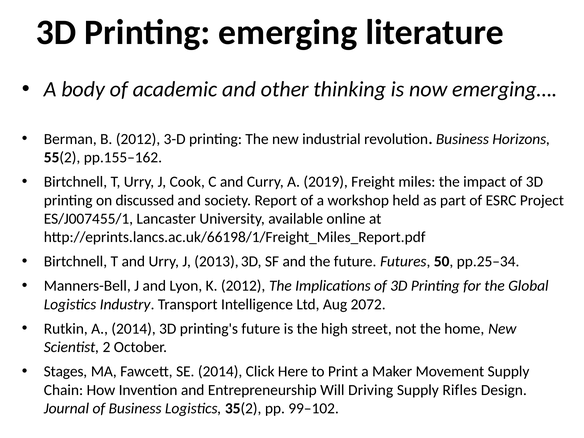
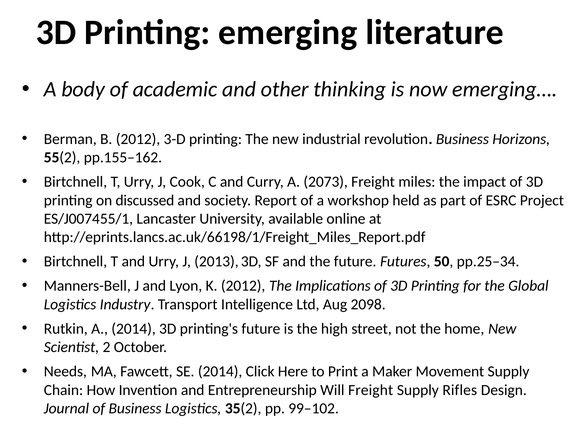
2019: 2019 -> 2073
2072: 2072 -> 2098
Stages: Stages -> Needs
Will Driving: Driving -> Freight
